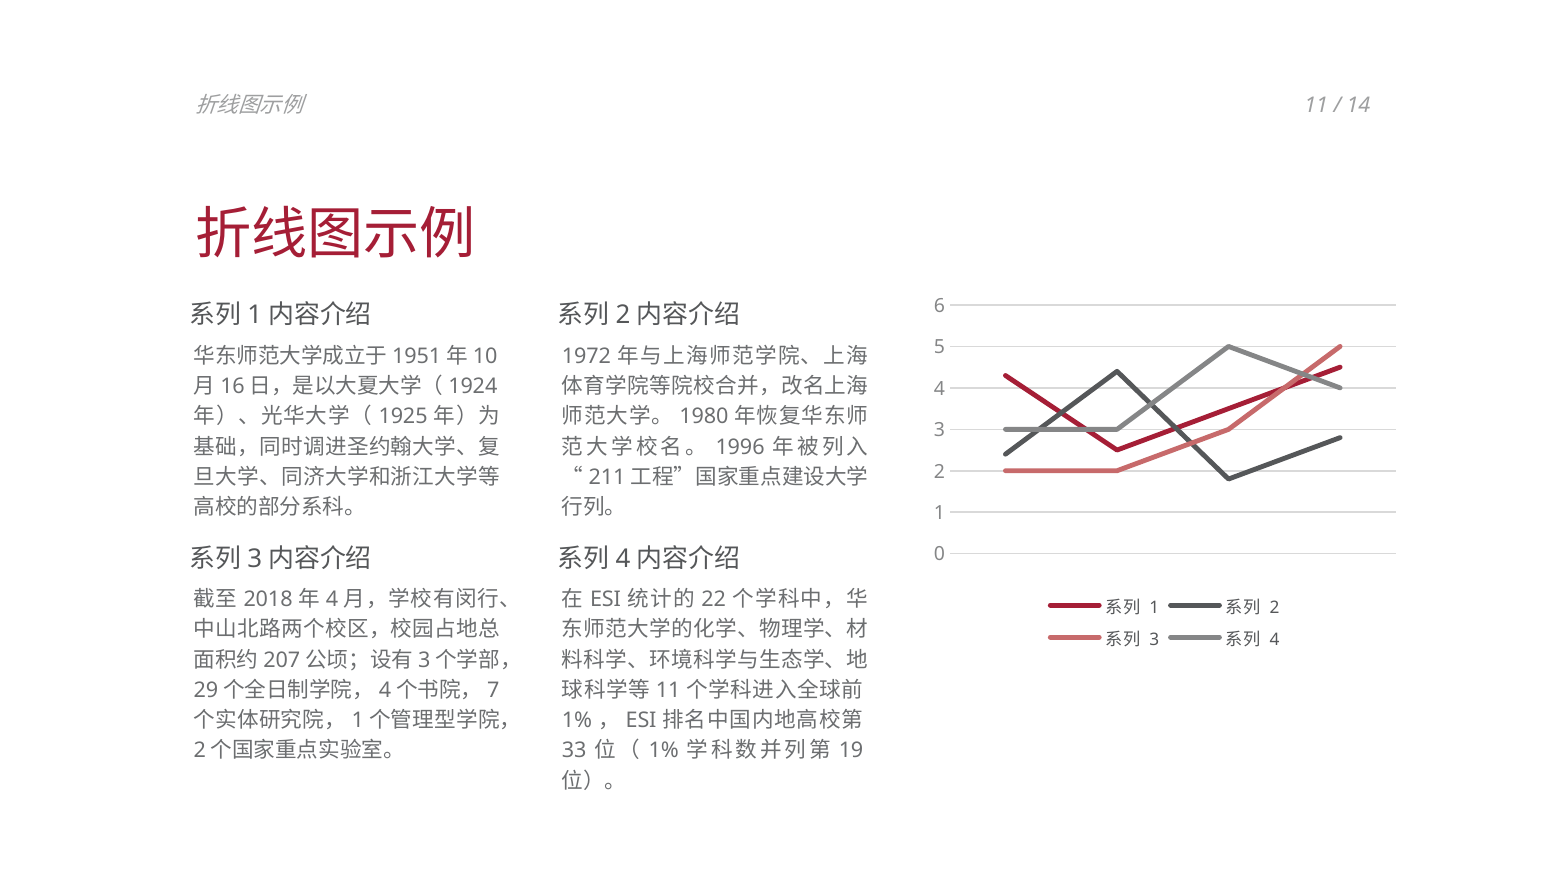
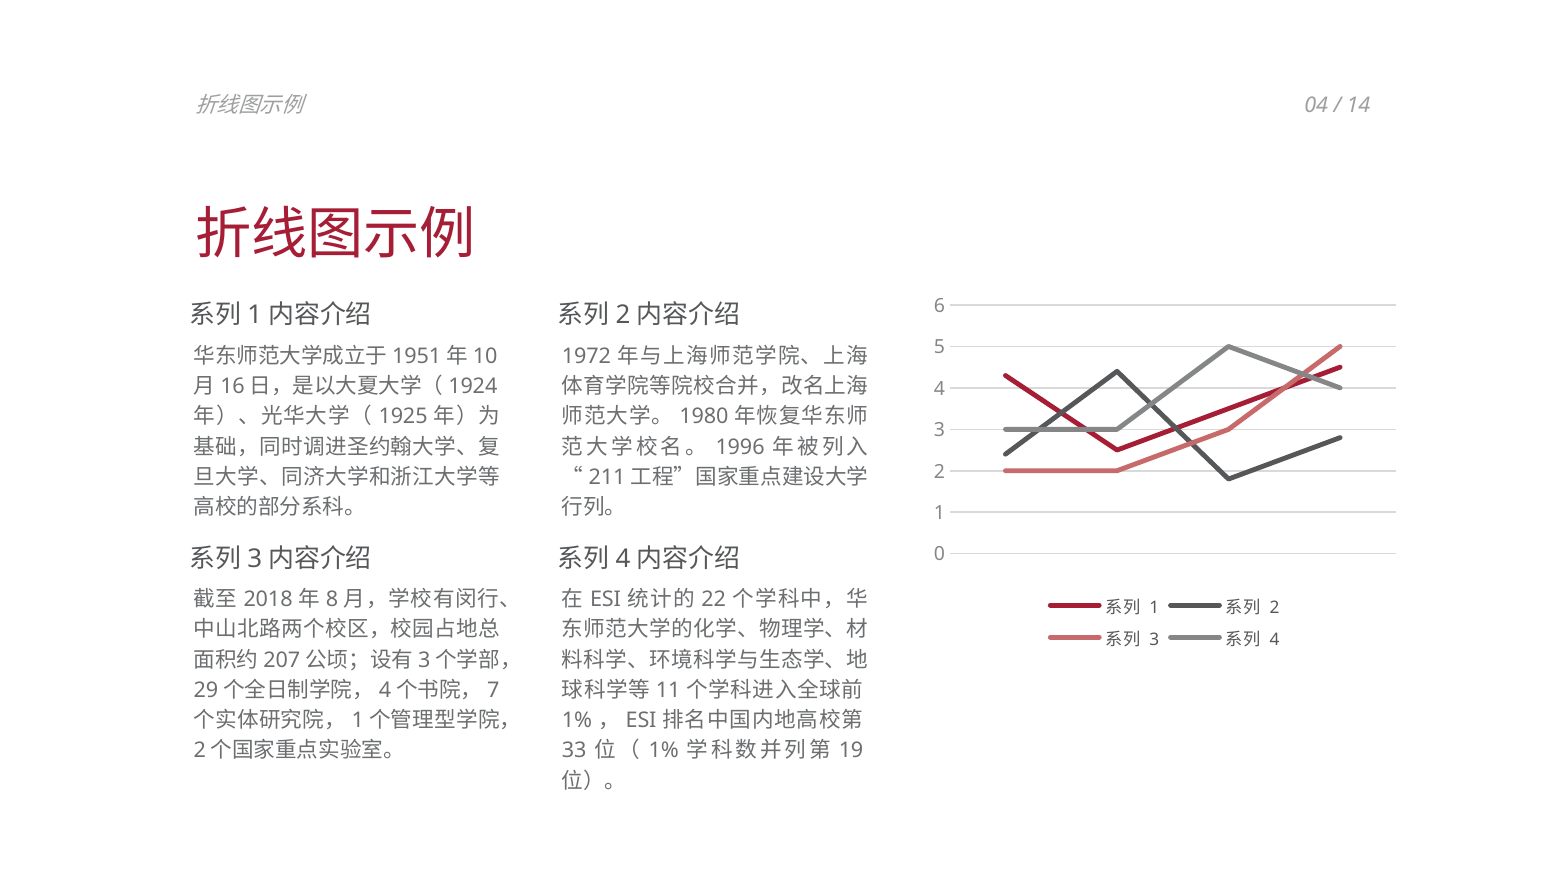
11 at (1316, 105): 11 -> 04
4 at (332, 600): 4 -> 8
